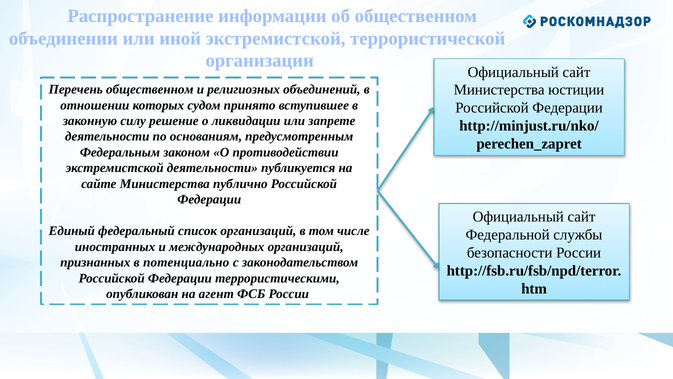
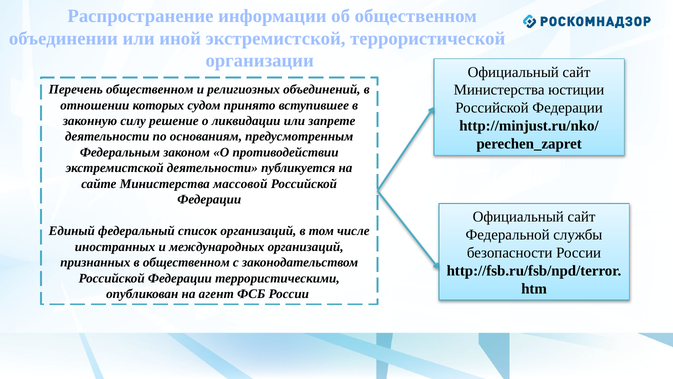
публично: публично -> массовой
в потенциально: потенциально -> общественном
